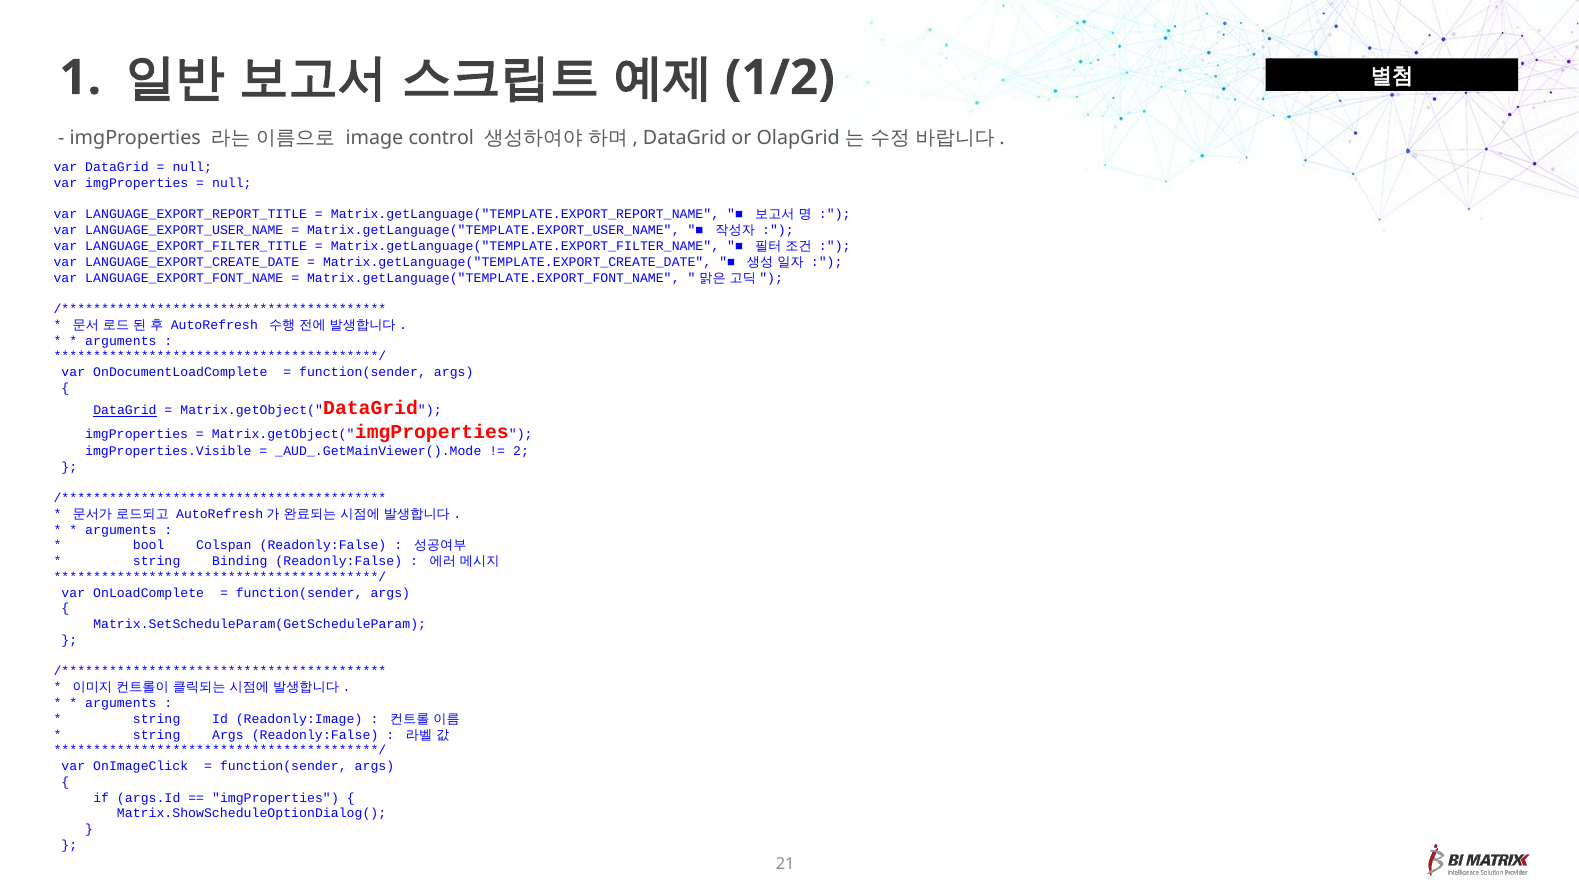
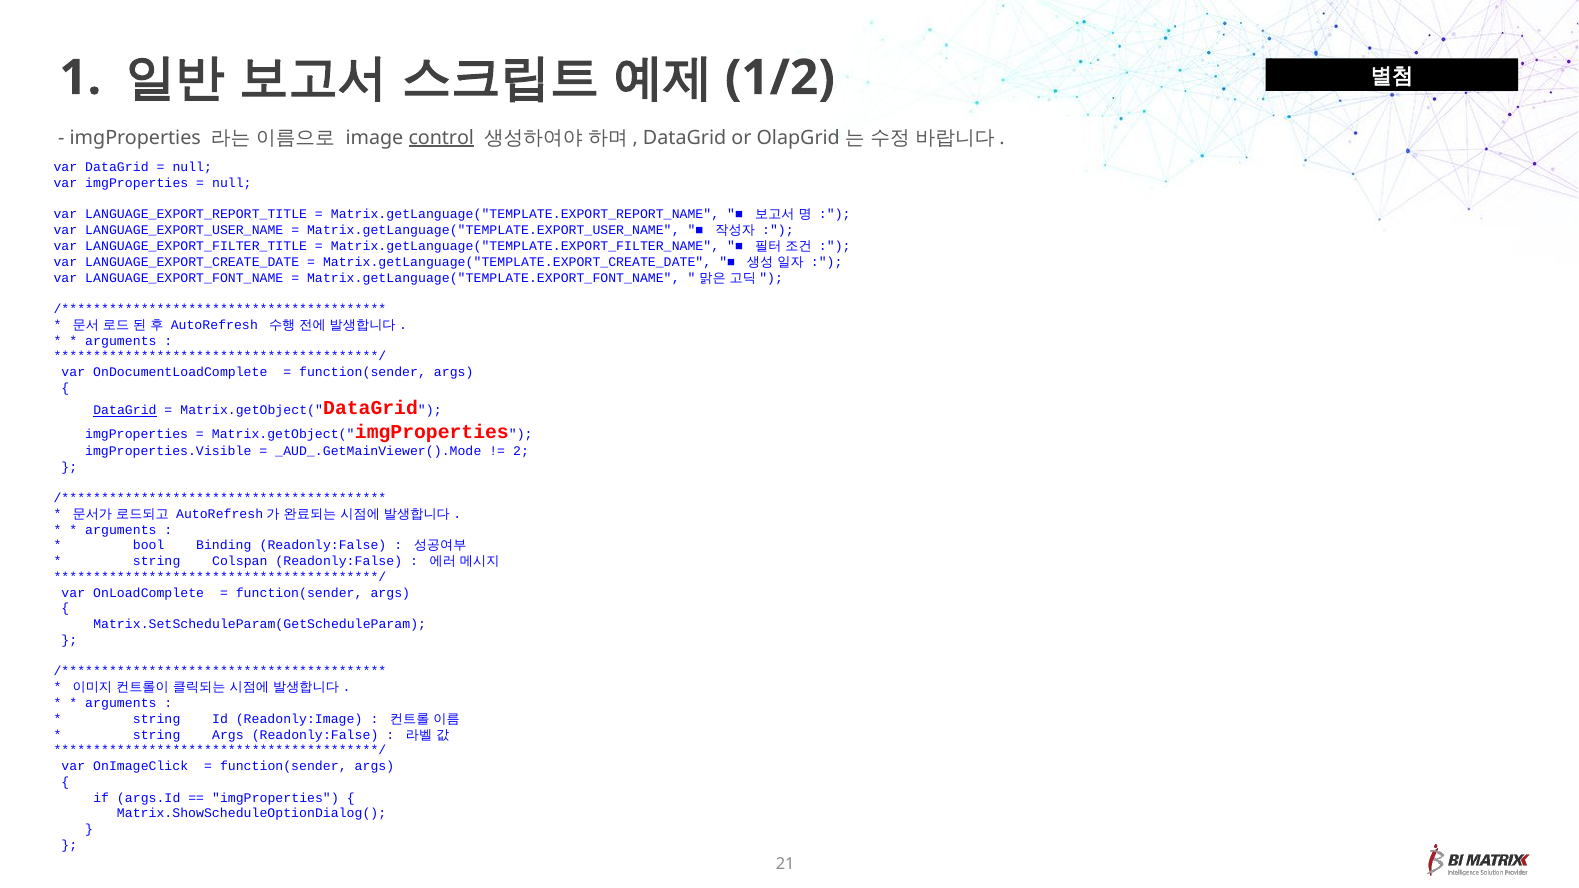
control underline: none -> present
Colspan: Colspan -> Binding
Binding: Binding -> Colspan
